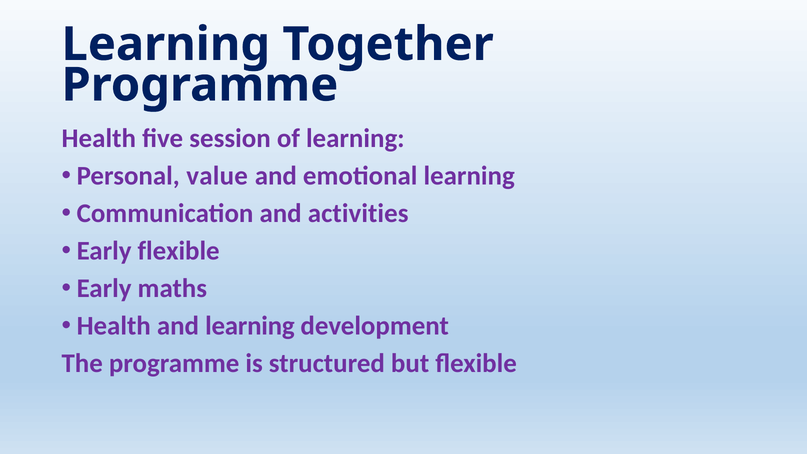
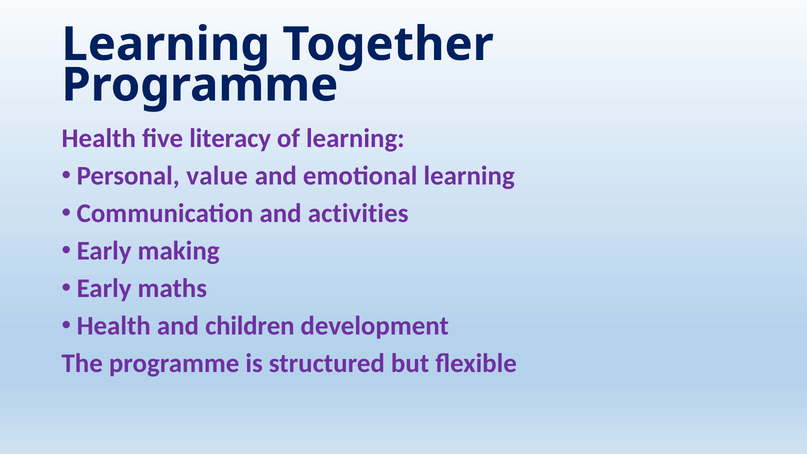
session: session -> literacy
Early flexible: flexible -> making
and learning: learning -> children
